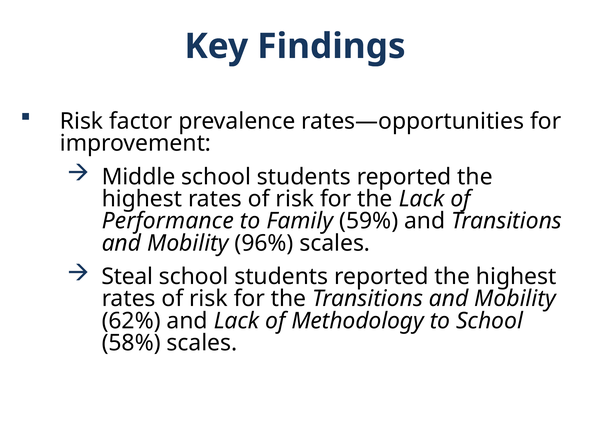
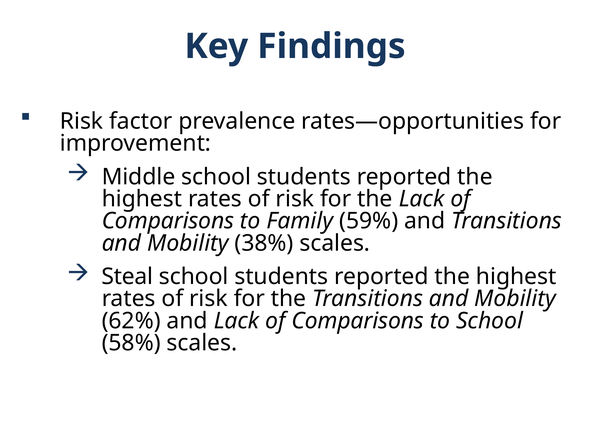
Performance at (168, 221): Performance -> Comparisons
96%: 96% -> 38%
and Lack of Methodology: Methodology -> Comparisons
